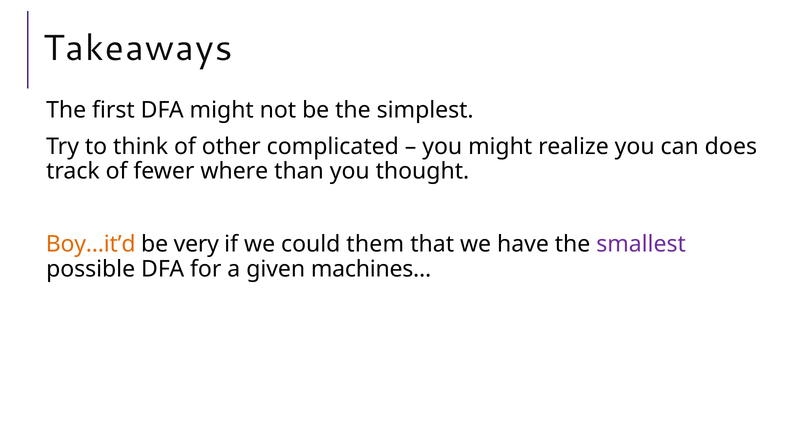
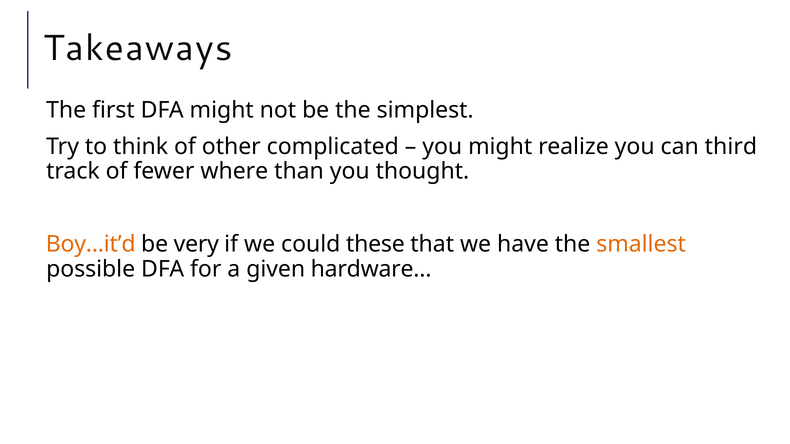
does: does -> third
them: them -> these
smallest colour: purple -> orange
machines…: machines… -> hardware…
